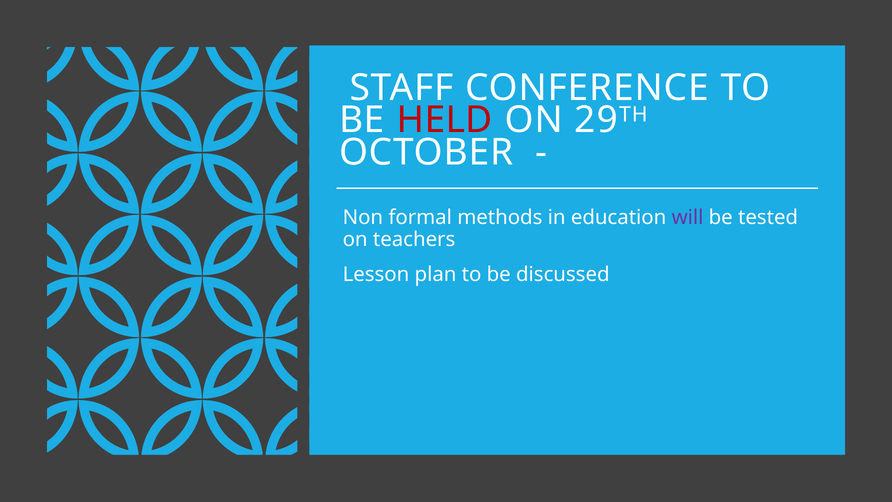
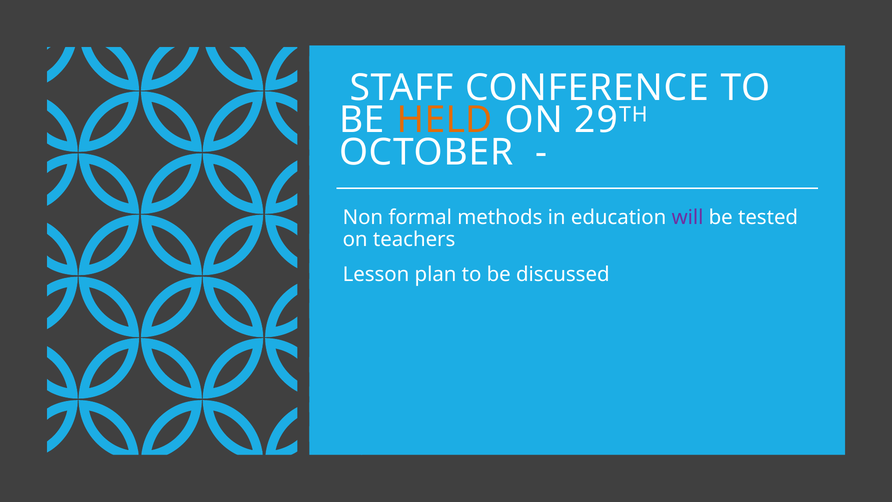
HELD colour: red -> orange
